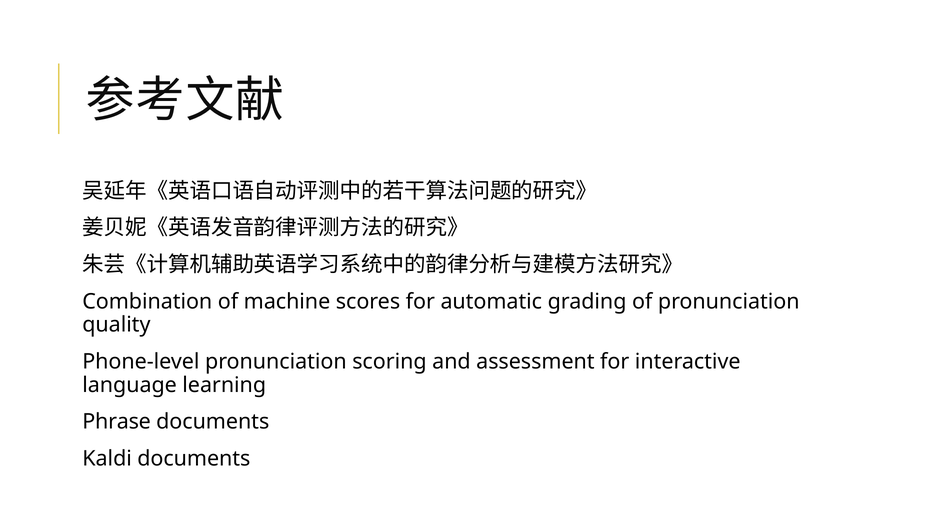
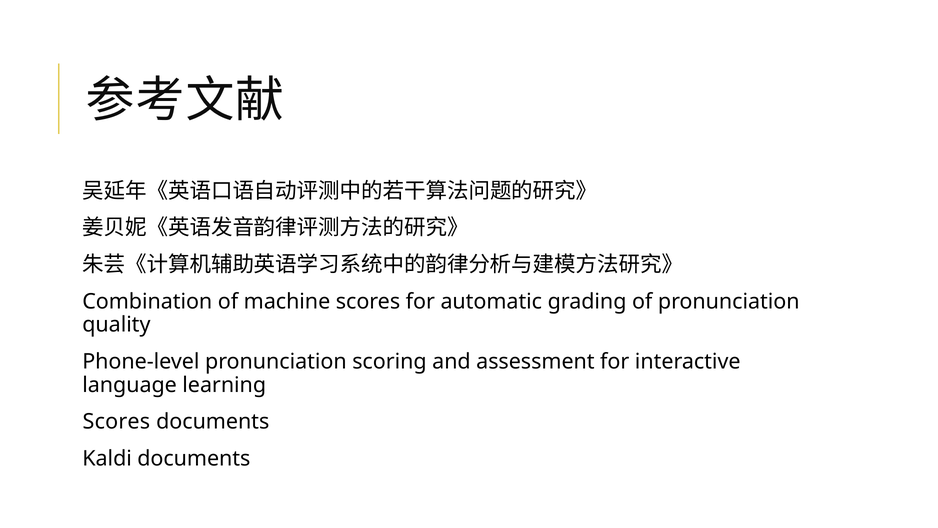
Phrase at (117, 422): Phrase -> Scores
